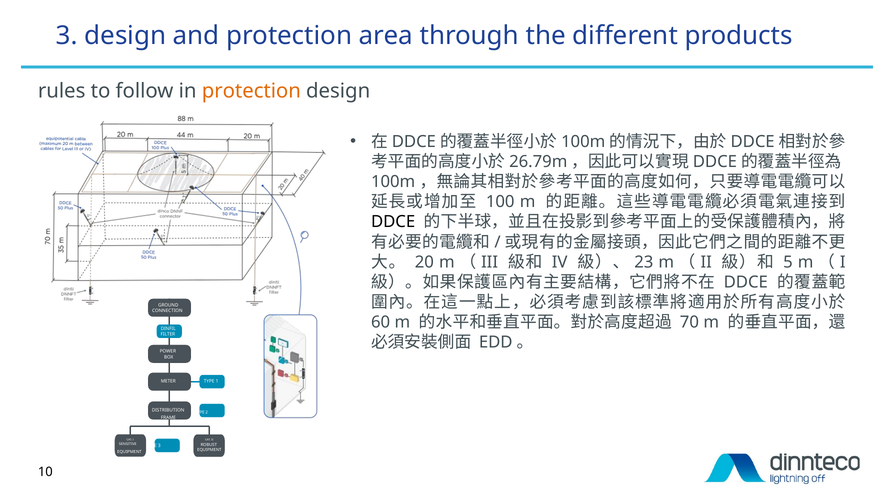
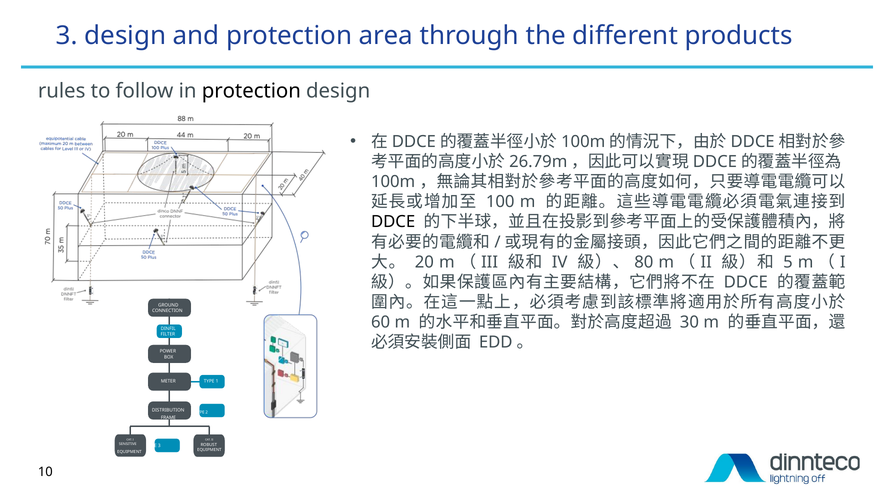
protection at (251, 91) colour: orange -> black
23: 23 -> 80
70: 70 -> 30
